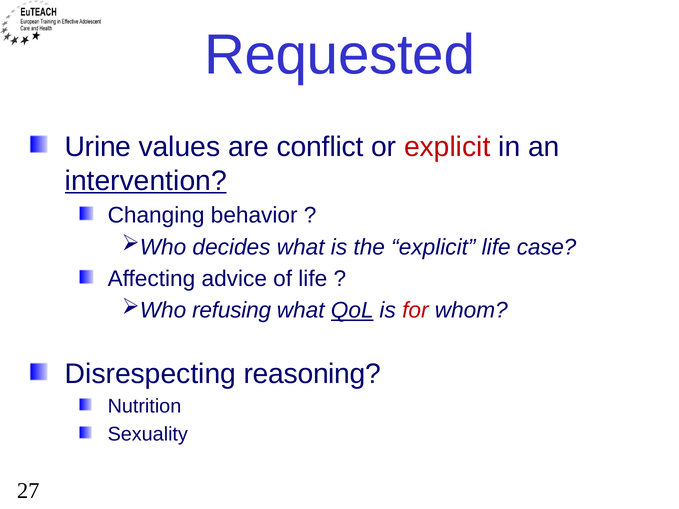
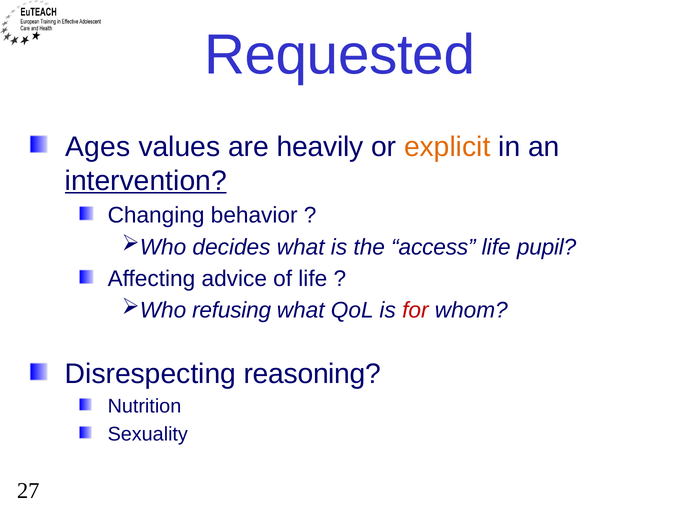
Urine: Urine -> Ages
conflict: conflict -> heavily
explicit at (447, 147) colour: red -> orange
the explicit: explicit -> access
case: case -> pupil
QoL underline: present -> none
